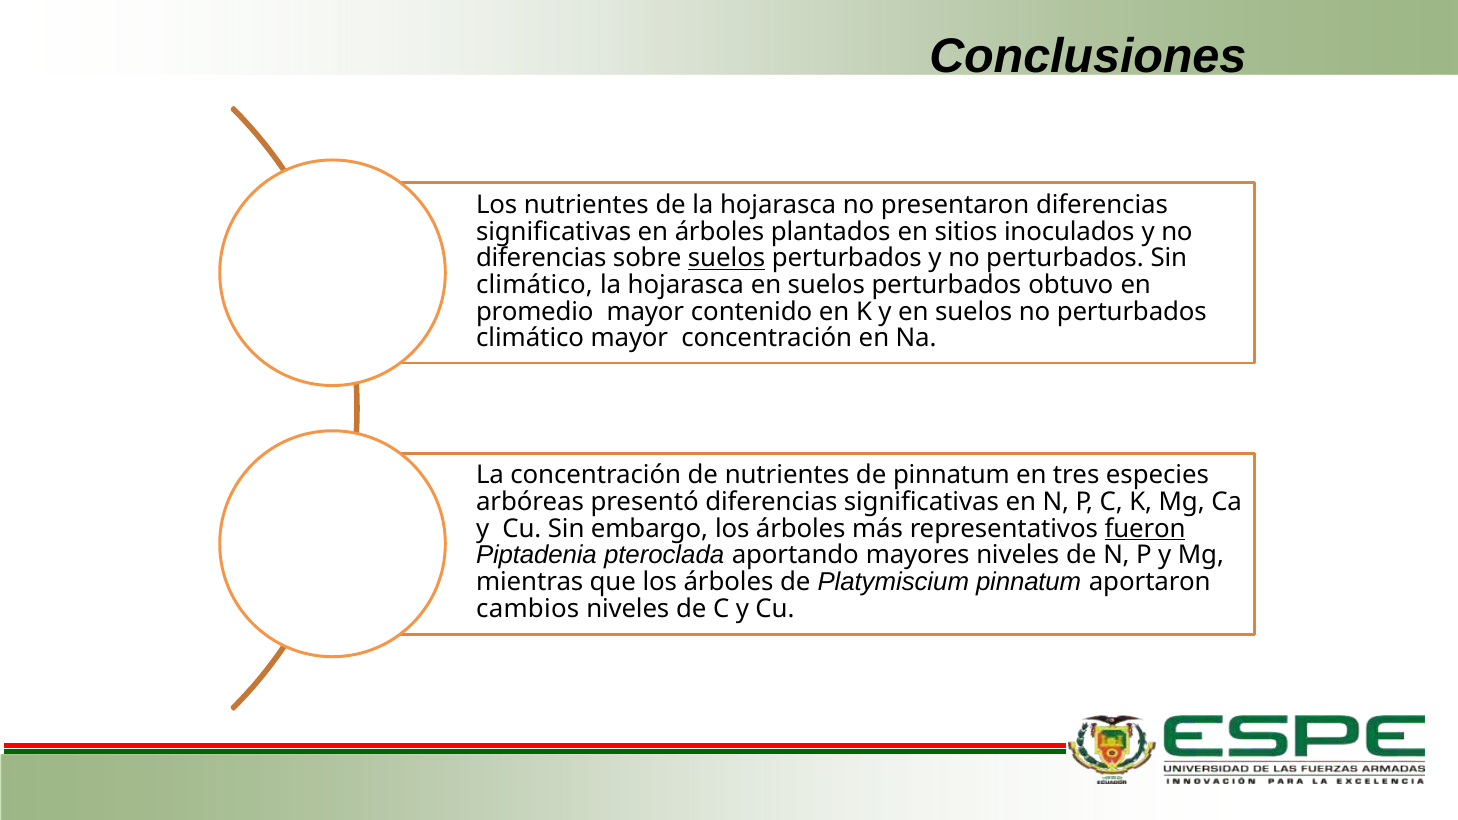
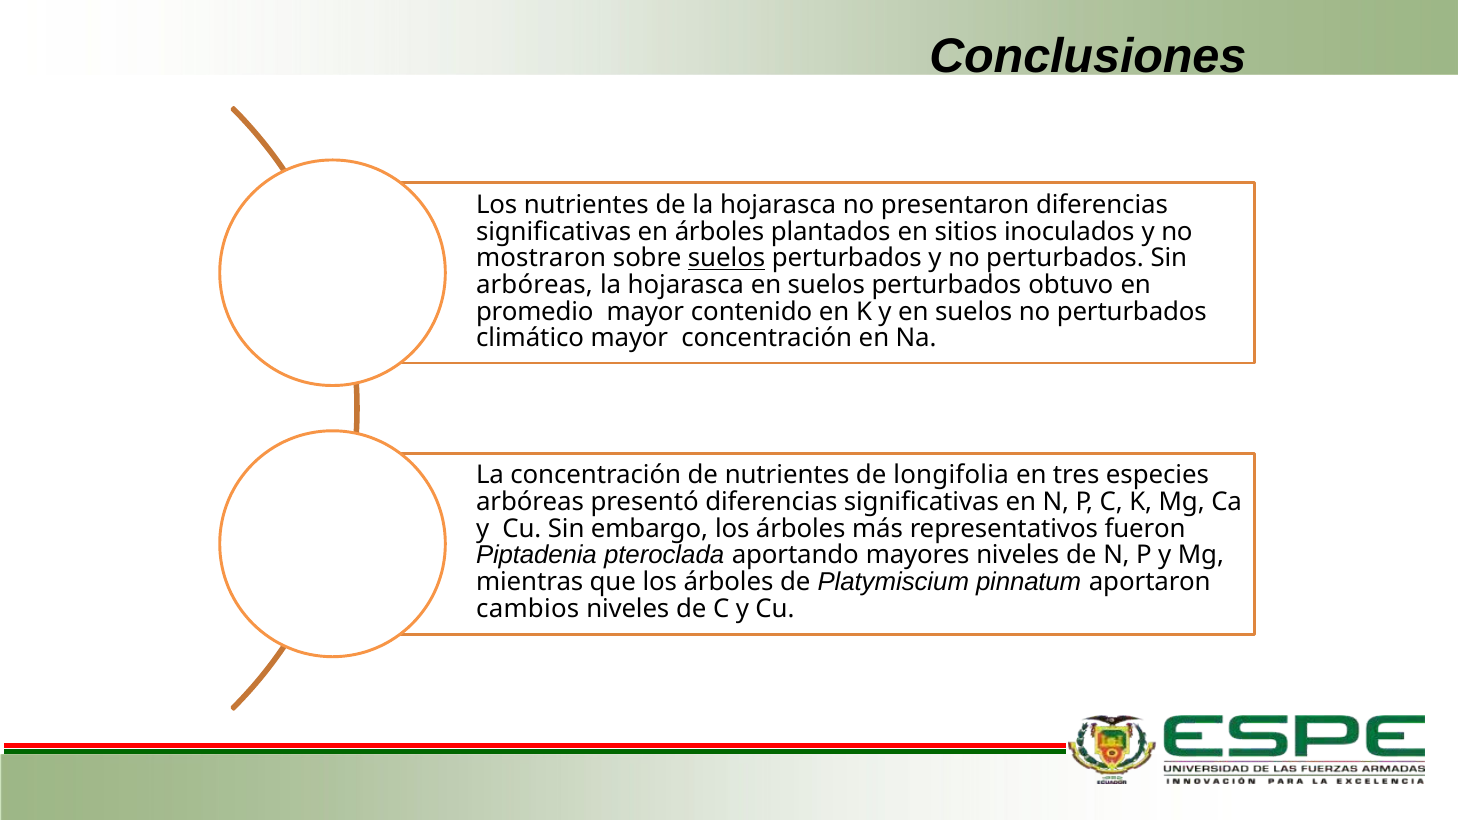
diferencias at (541, 258): diferencias -> mostraron
climático at (534, 285): climático -> arbóreas
de pinnatum: pinnatum -> longifolia
fueron underline: present -> none
